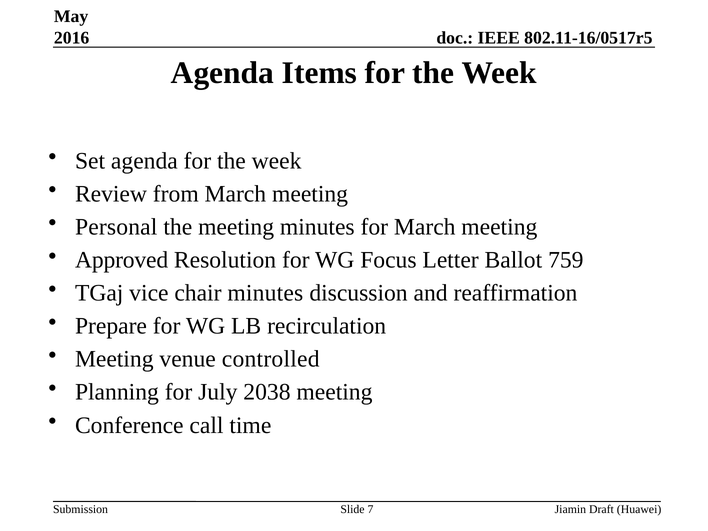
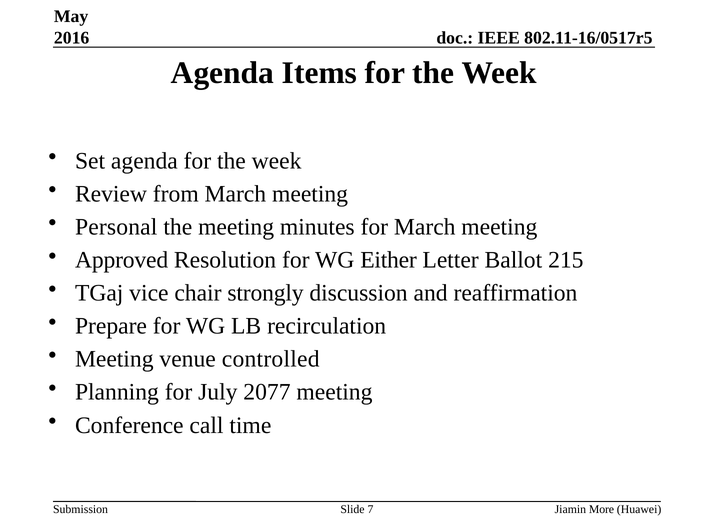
Focus: Focus -> Either
759: 759 -> 215
chair minutes: minutes -> strongly
2038: 2038 -> 2077
Draft: Draft -> More
